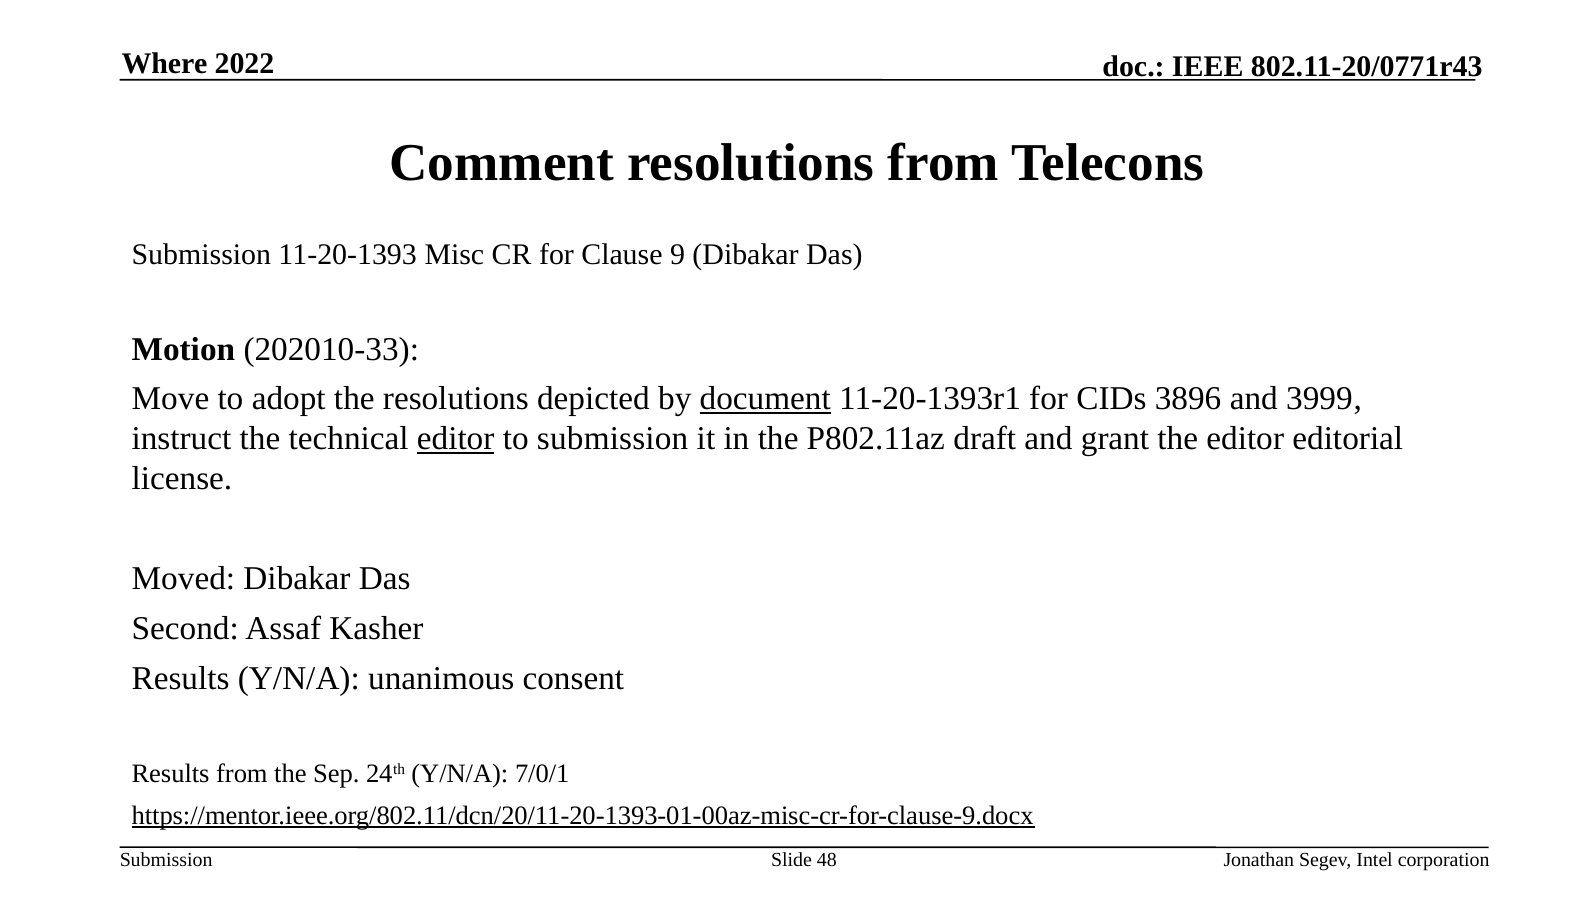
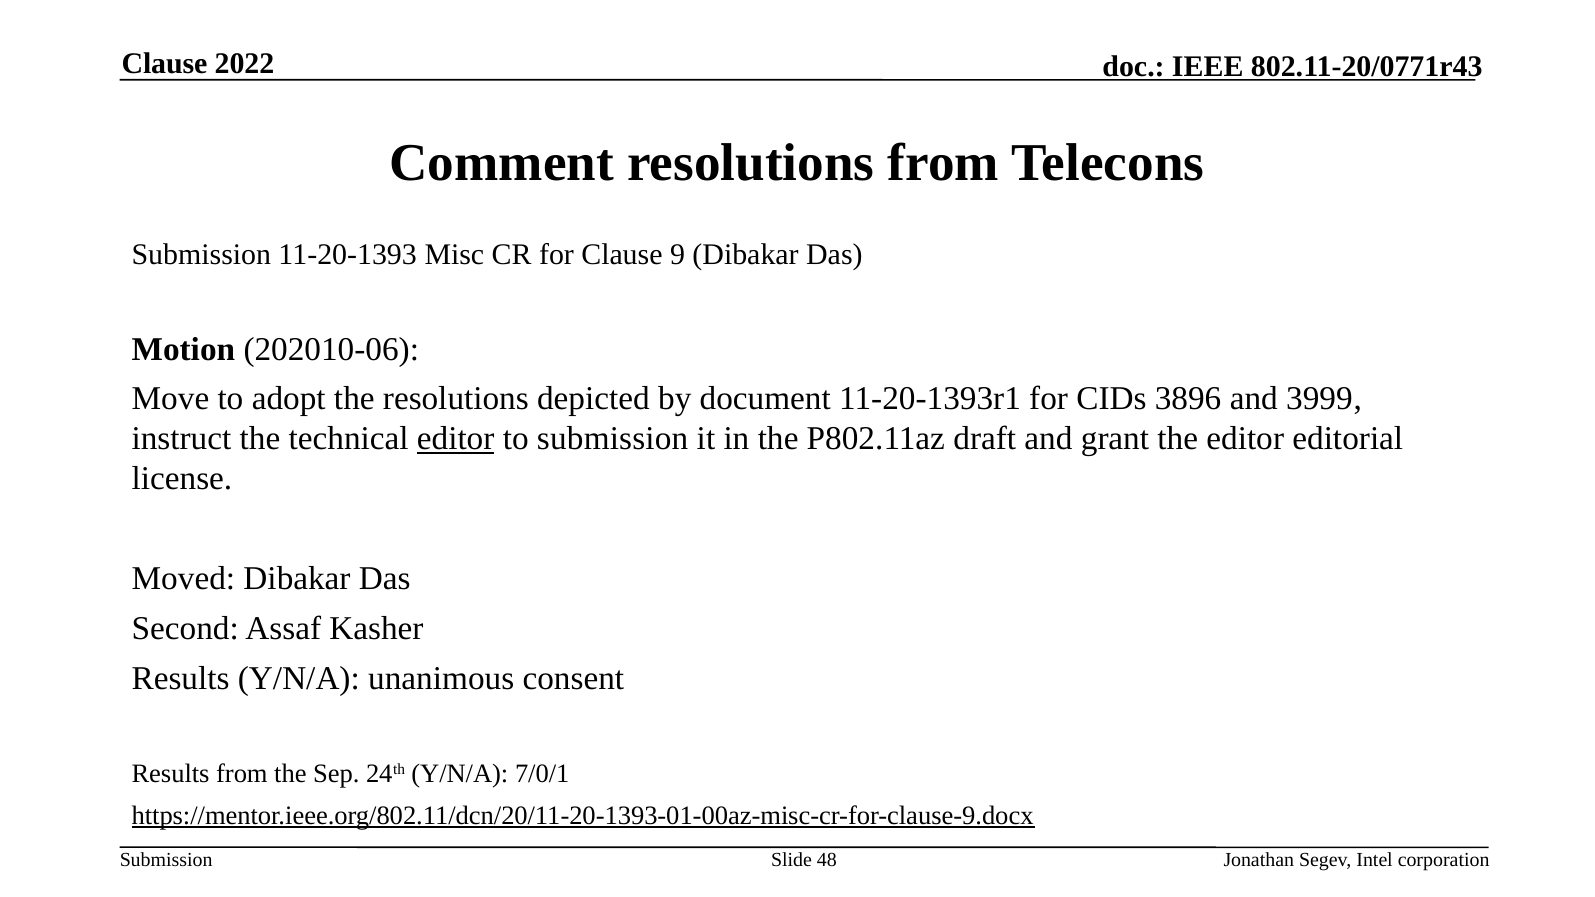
Where at (164, 63): Where -> Clause
202010-33: 202010-33 -> 202010-06
document underline: present -> none
